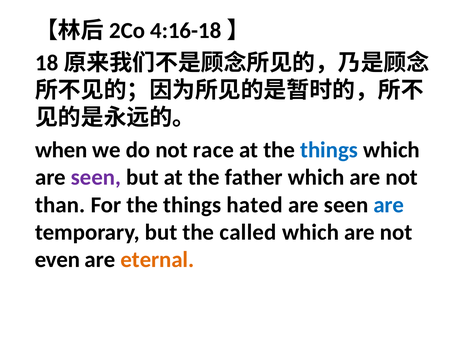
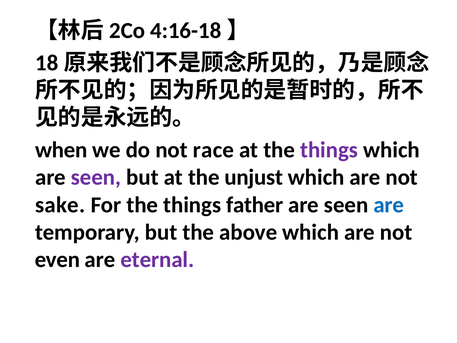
things at (329, 150) colour: blue -> purple
father: father -> unjust
than: than -> sake
hated: hated -> father
called: called -> above
eternal colour: orange -> purple
